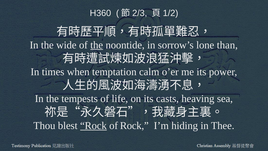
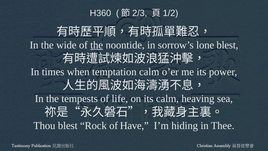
lone than: than -> blest
its casts: casts -> calm
Rock at (93, 125) underline: present -> none
of Rock: Rock -> Have
